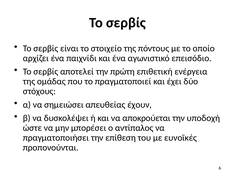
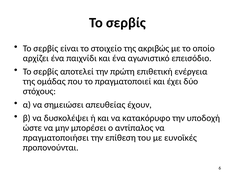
πόντους: πόντους -> ακριβώς
αποκρούεται: αποκρούεται -> κατακόρυφο
